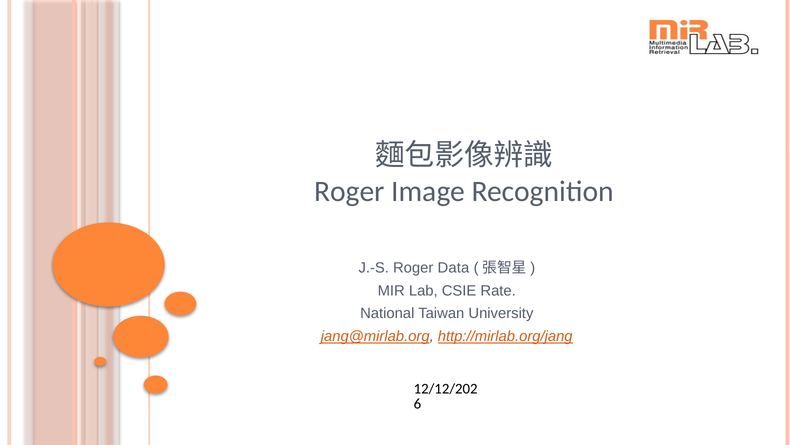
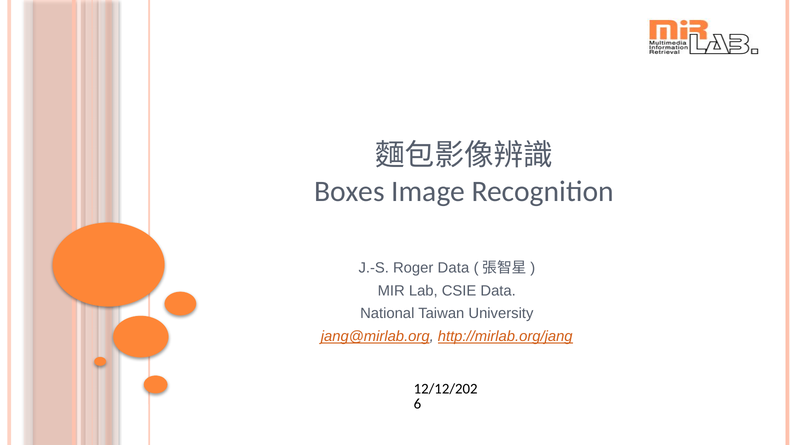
Roger at (349, 191): Roger -> Boxes
CSIE Rate: Rate -> Data
